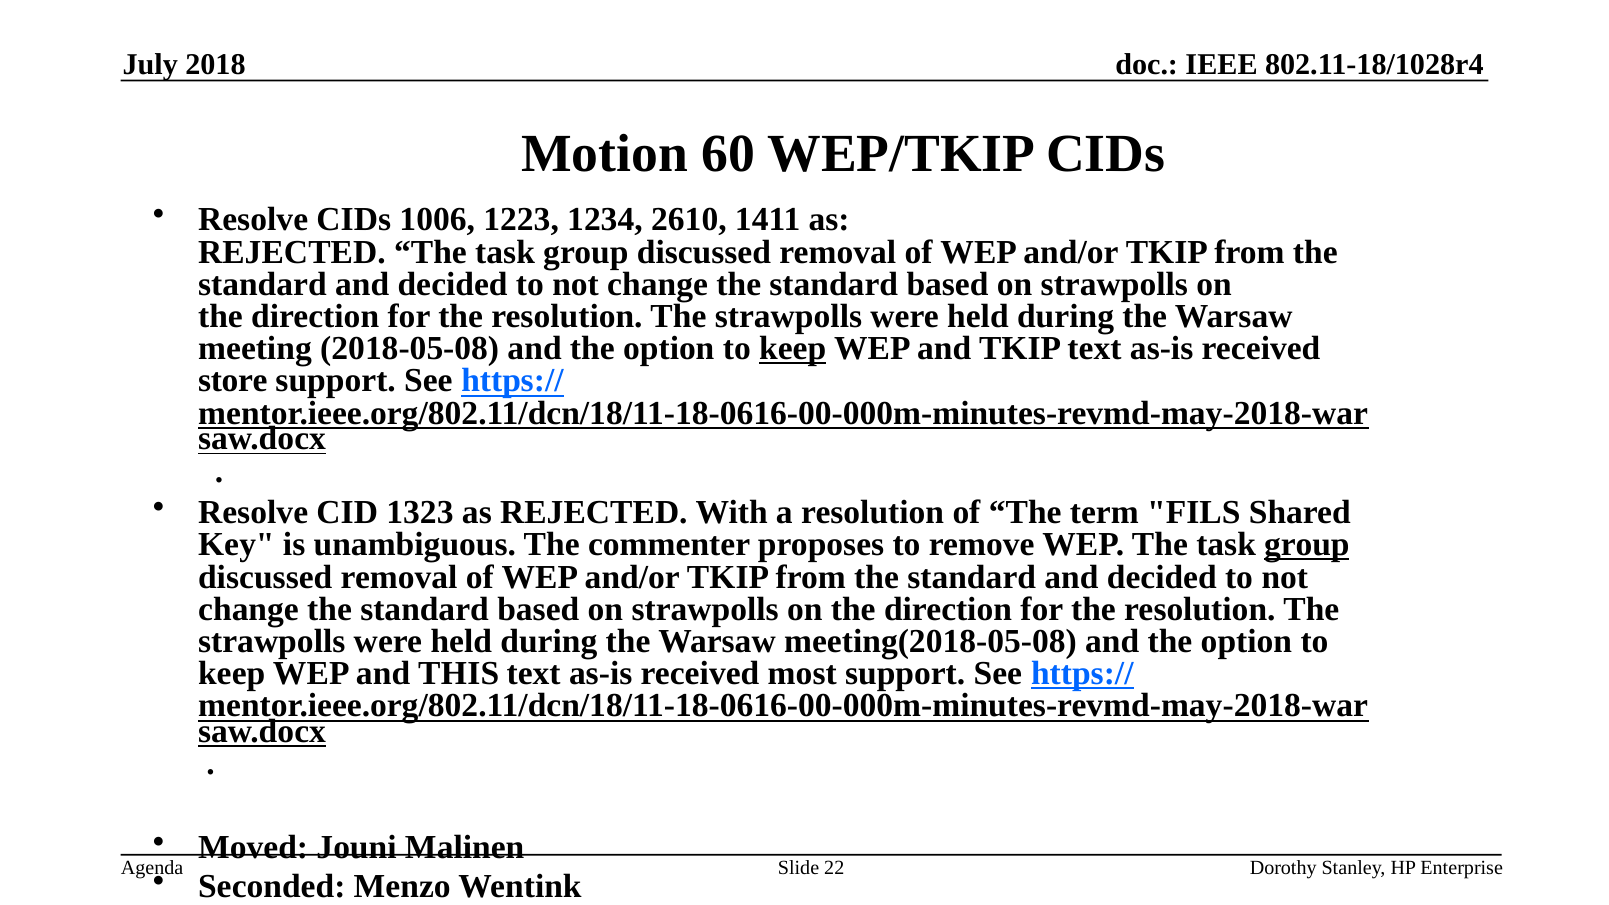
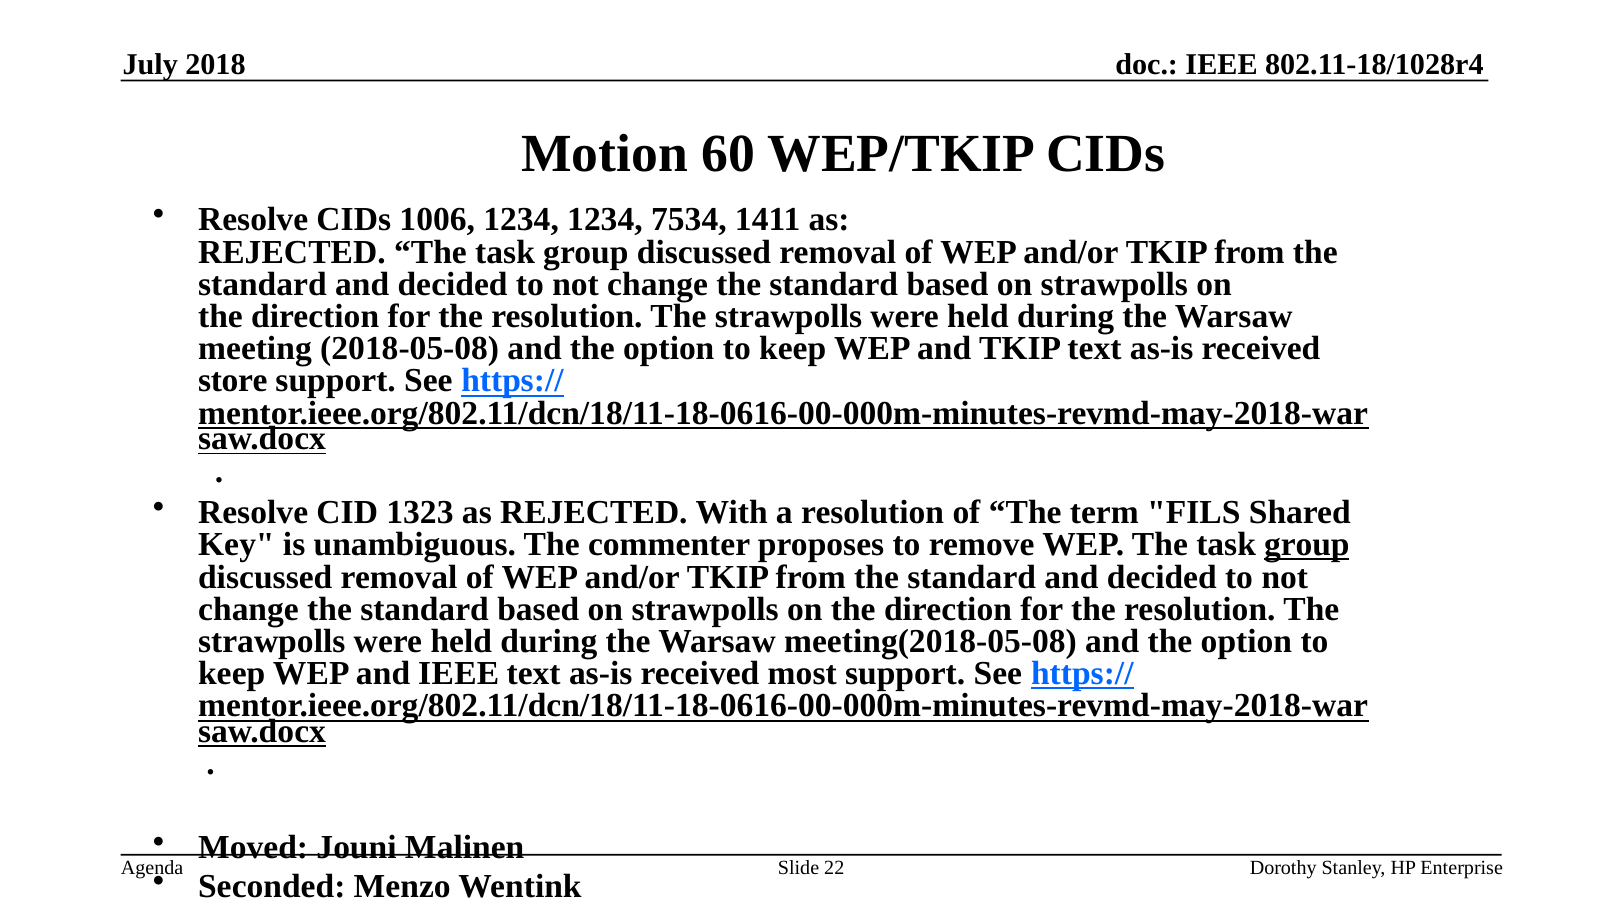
1006 1223: 1223 -> 1234
2610: 2610 -> 7534
keep at (793, 349) underline: present -> none
and THIS: THIS -> IEEE
